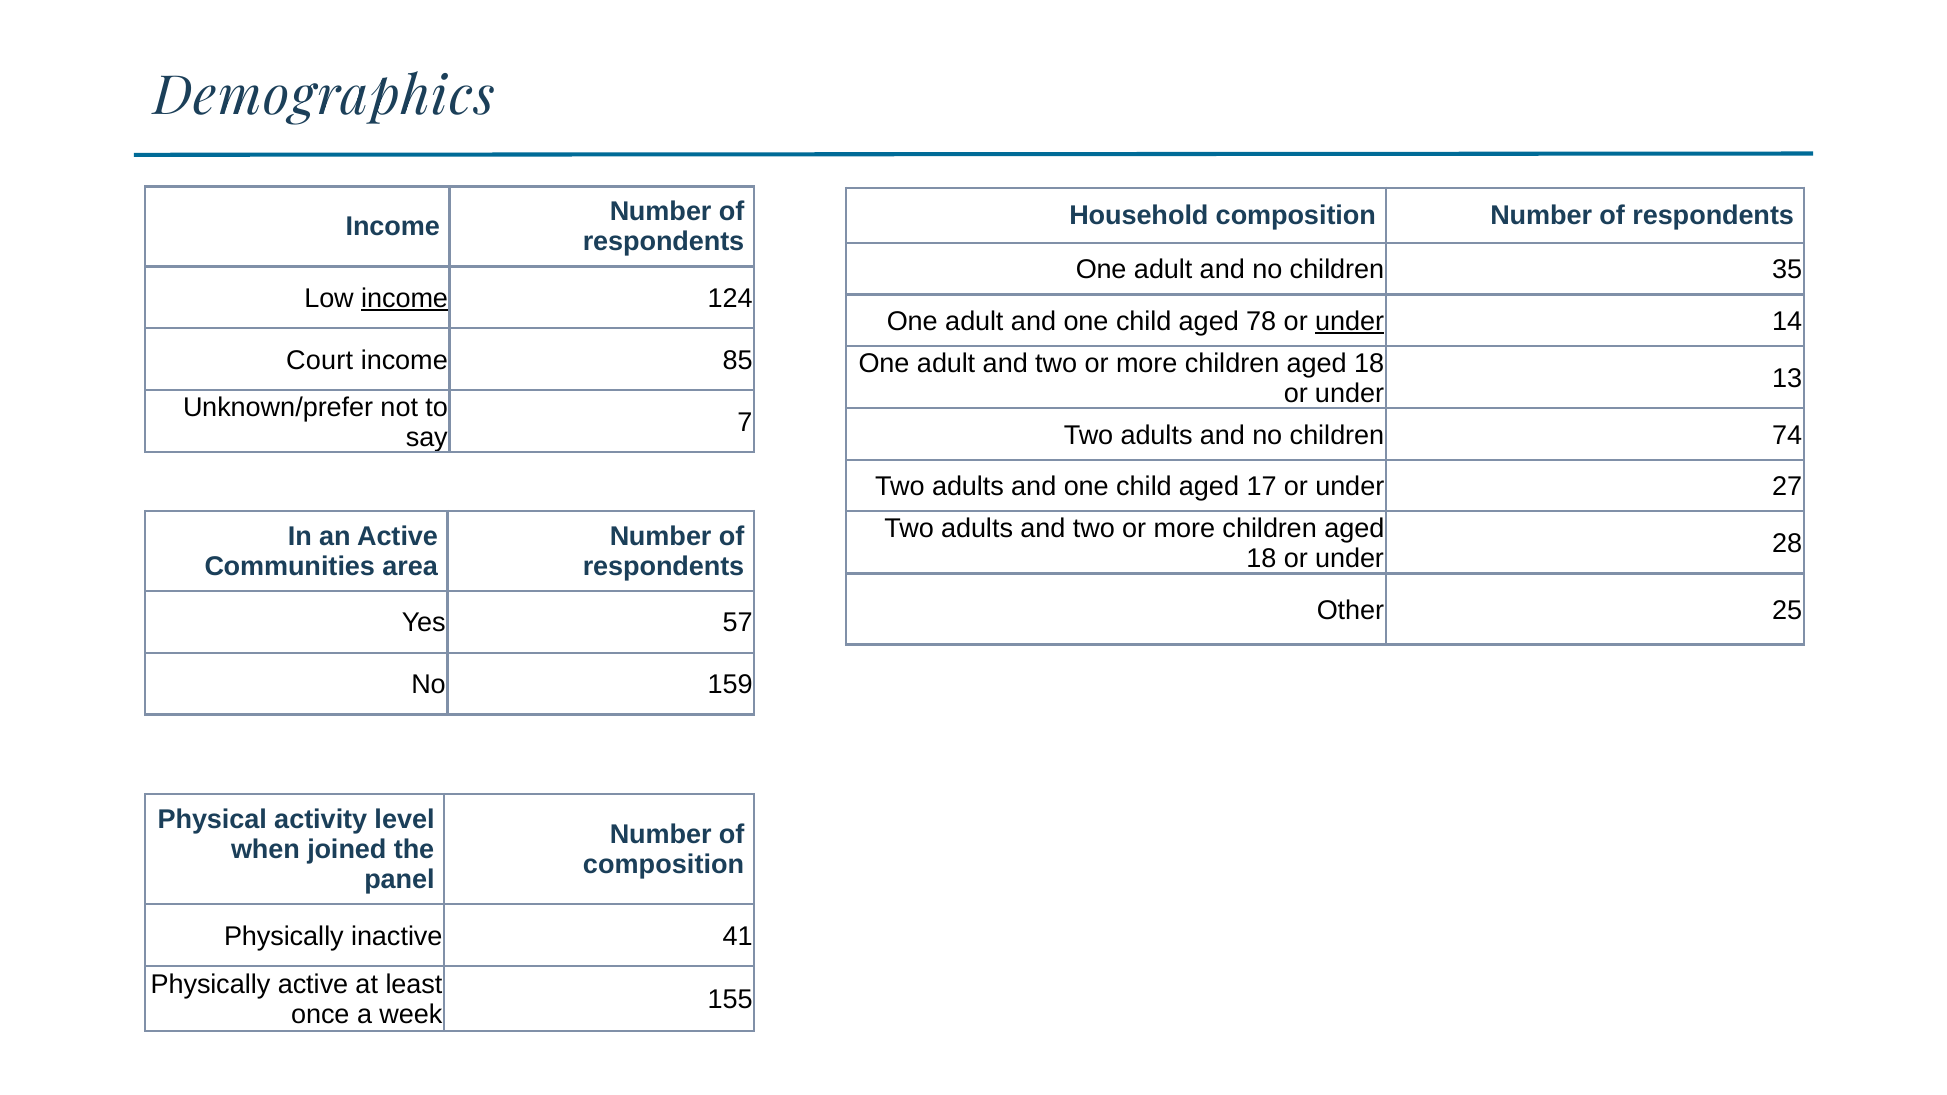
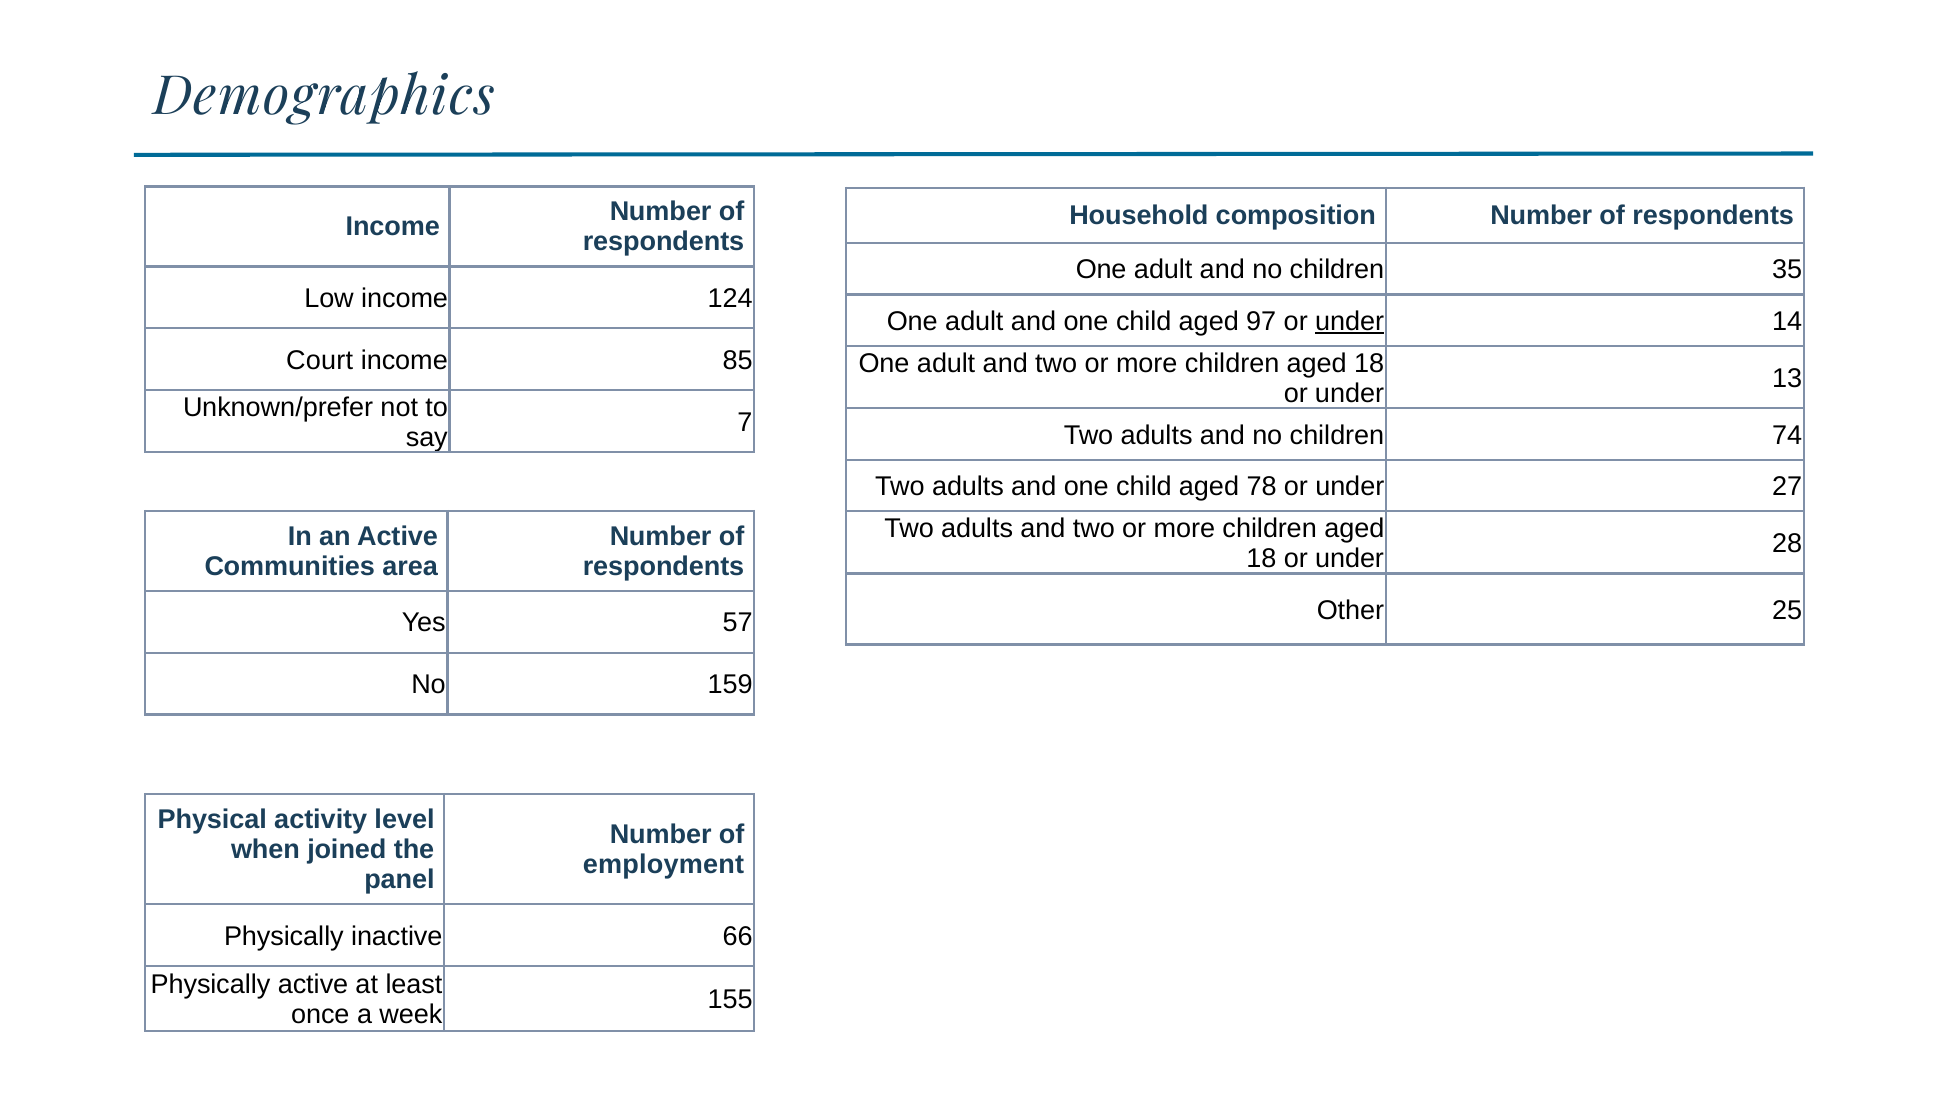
income at (405, 299) underline: present -> none
78: 78 -> 97
17: 17 -> 78
composition at (664, 865): composition -> employment
41: 41 -> 66
